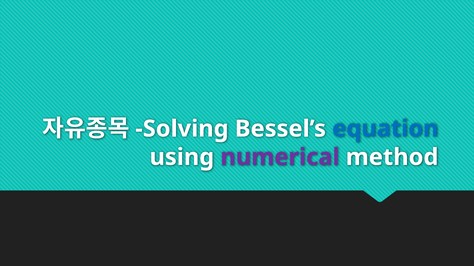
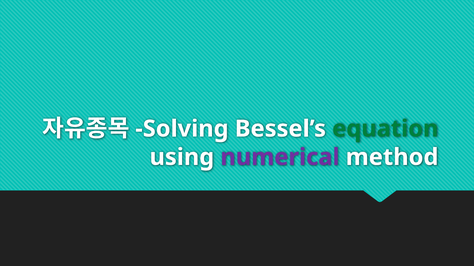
equation colour: blue -> green
